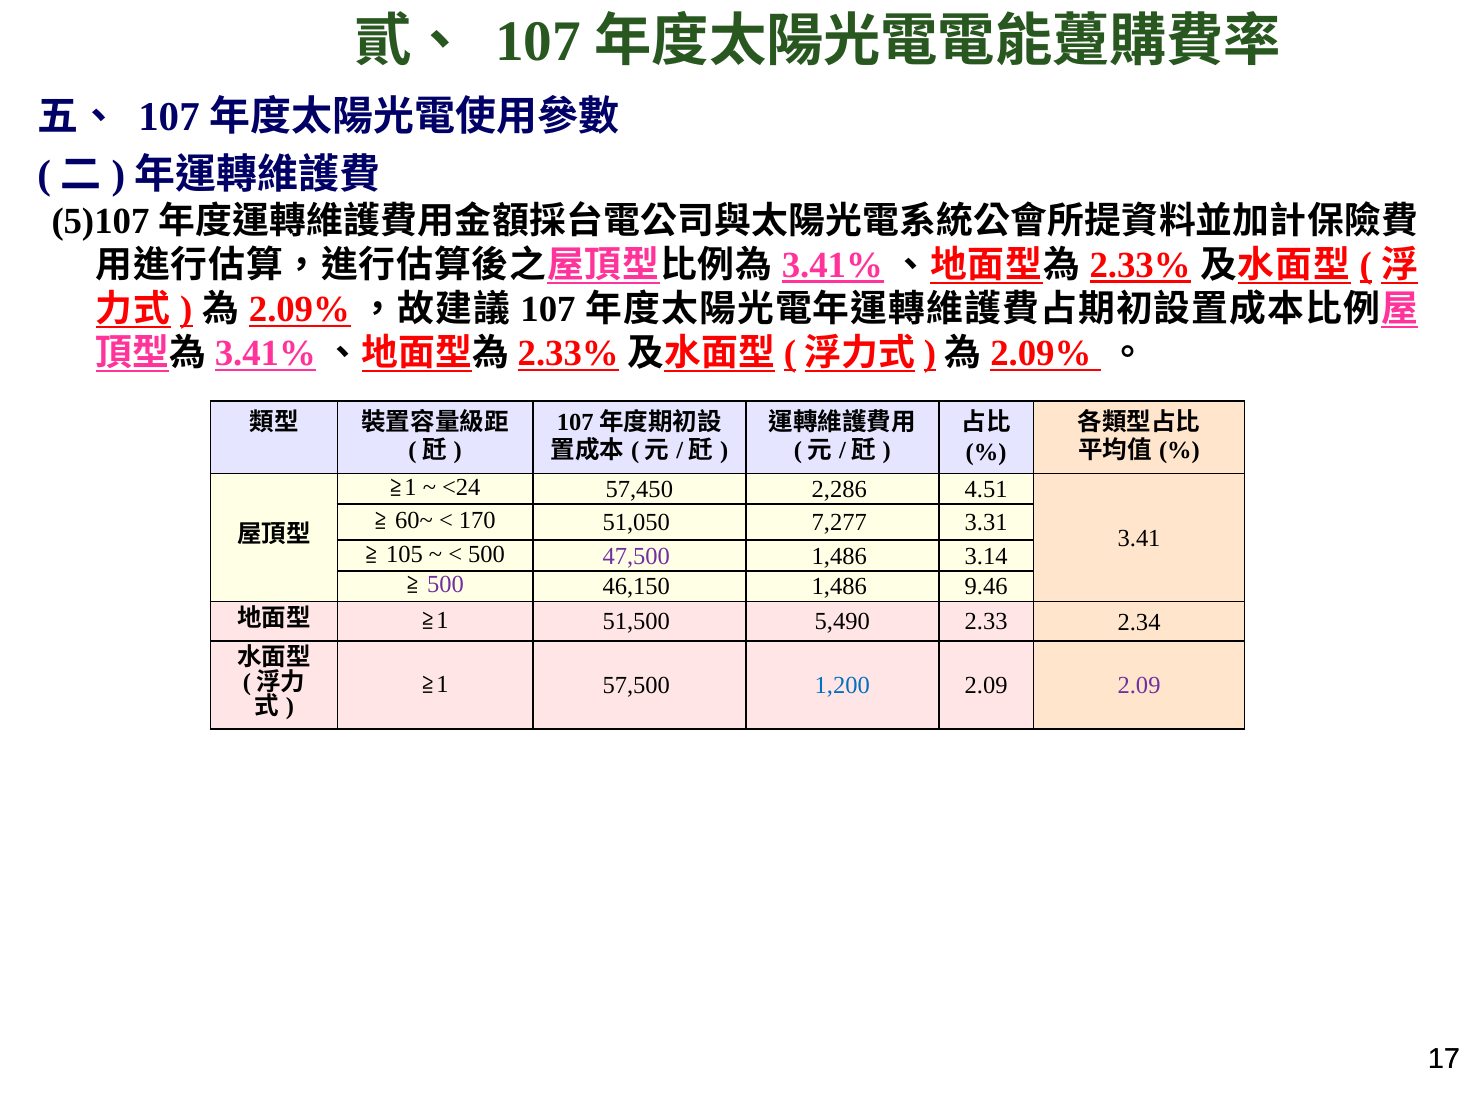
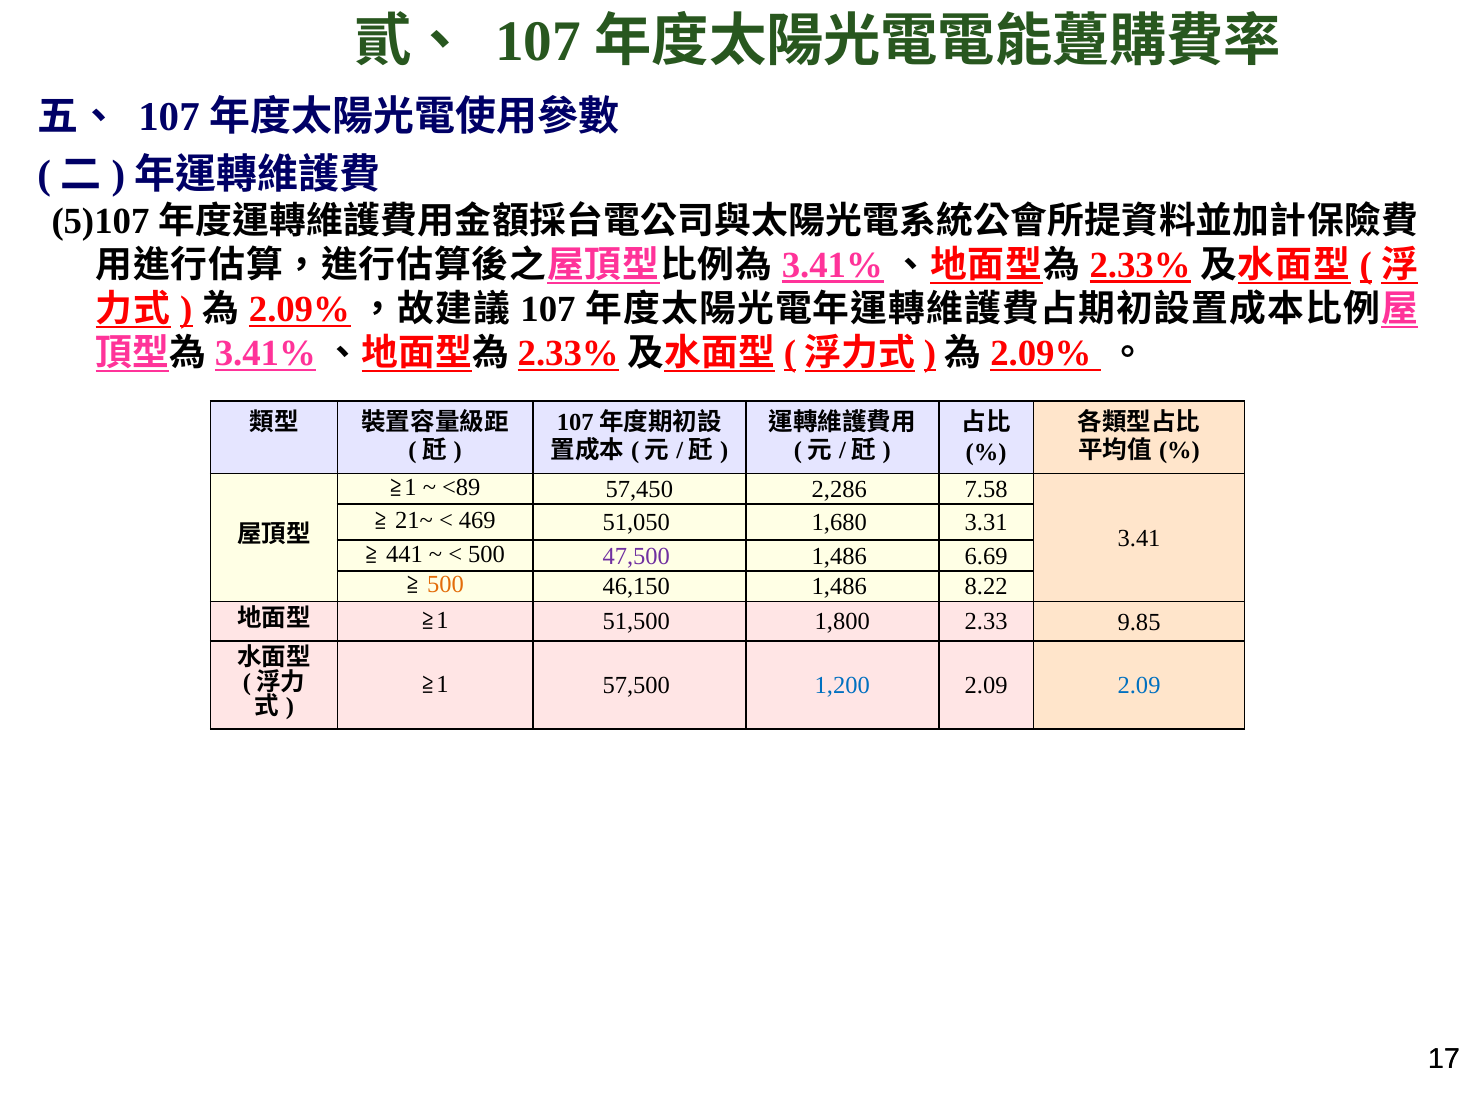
<24: <24 -> <89
4.51: 4.51 -> 7.58
60~: 60~ -> 21~
170: 170 -> 469
7,277: 7,277 -> 1,680
105: 105 -> 441
3.14: 3.14 -> 6.69
500 at (446, 585) colour: purple -> orange
9.46: 9.46 -> 8.22
5,490: 5,490 -> 1,800
2.34: 2.34 -> 9.85
2.09 at (1139, 686) colour: purple -> blue
